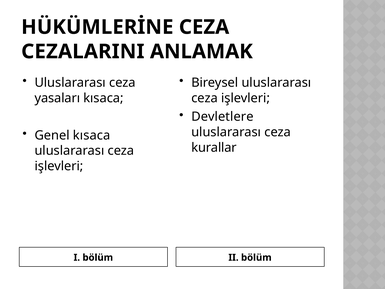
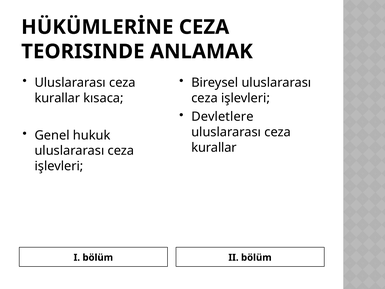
CEZALARINI: CEZALARINI -> TEORISINDE
yasaları at (57, 98): yasaları -> kurallar
Genel kısaca: kısaca -> hukuk
